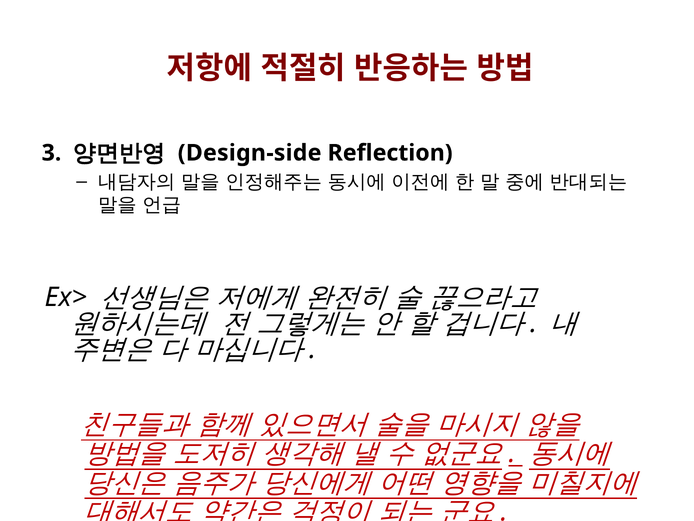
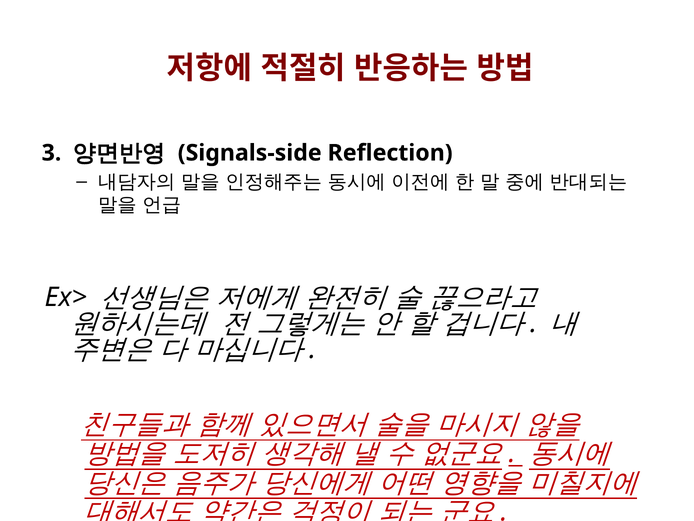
Design-side: Design-side -> Signals-side
